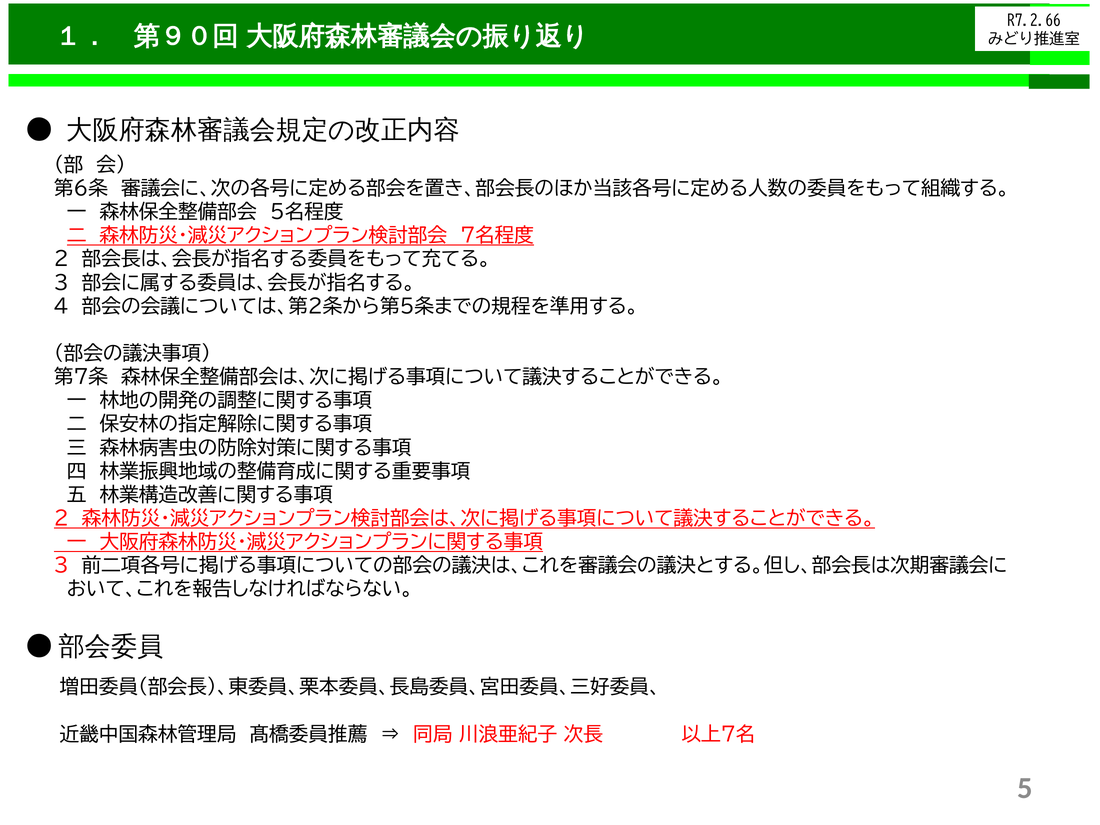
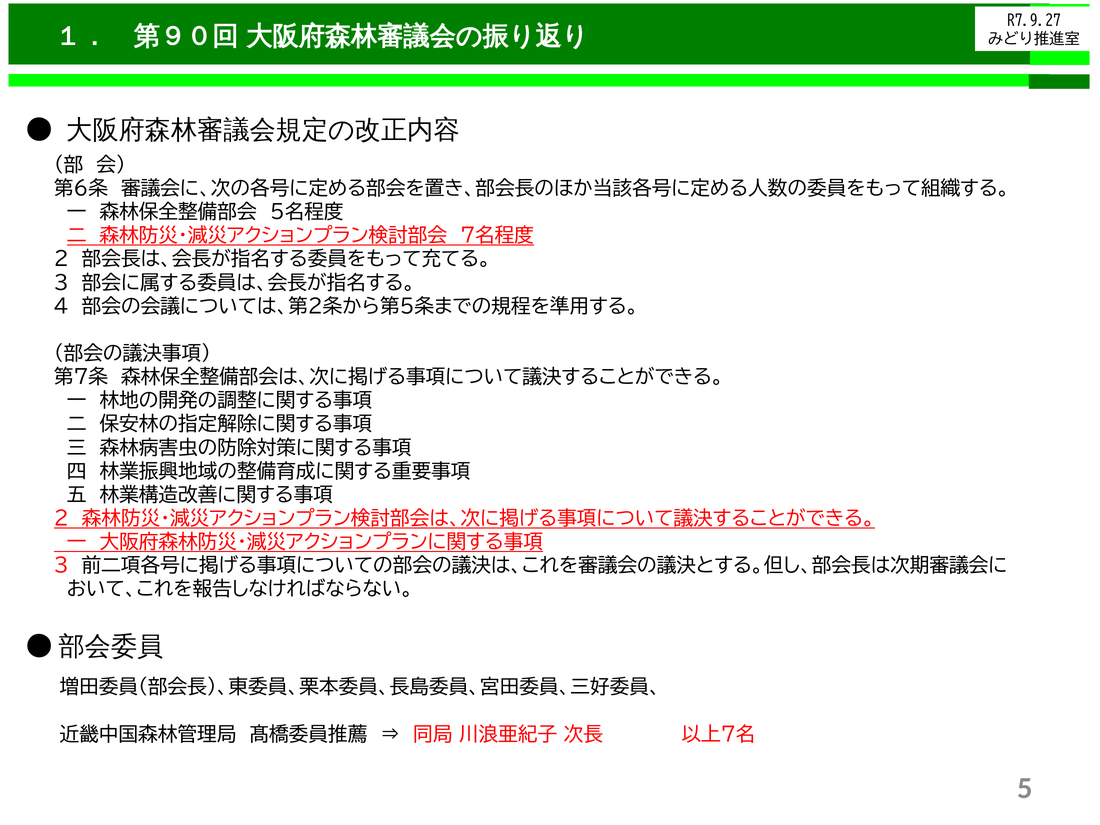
R7.2.66: R7.2.66 -> R7.9.27
